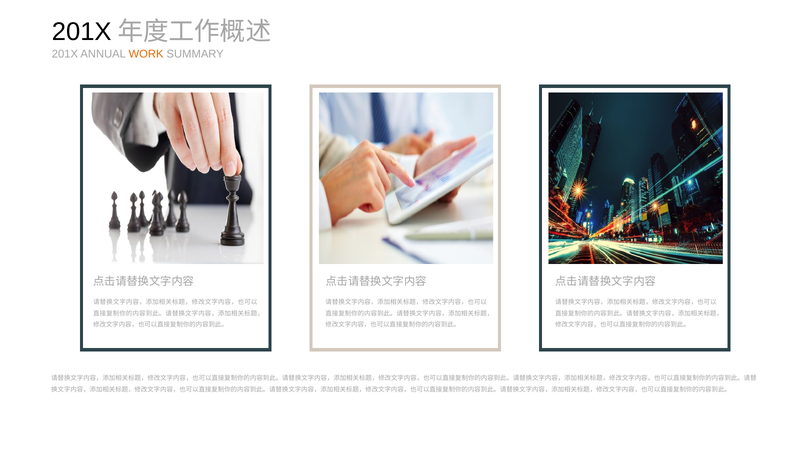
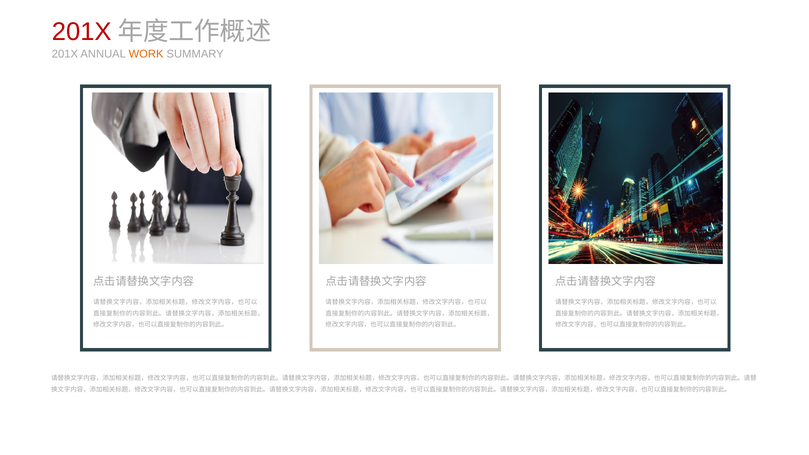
201X at (82, 32) colour: black -> red
